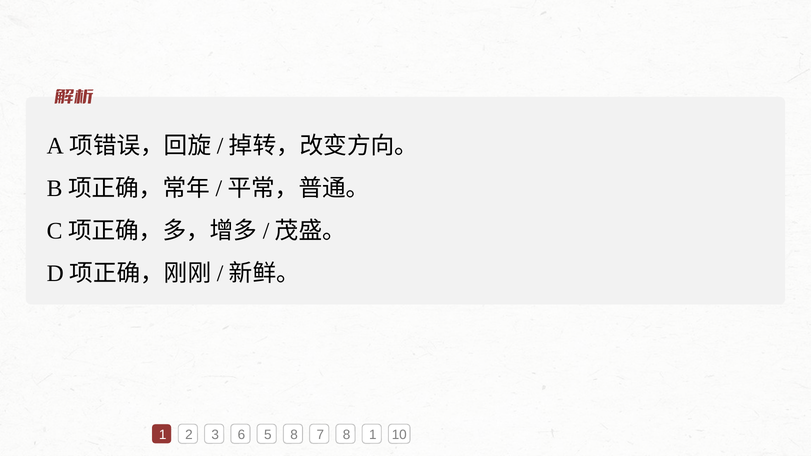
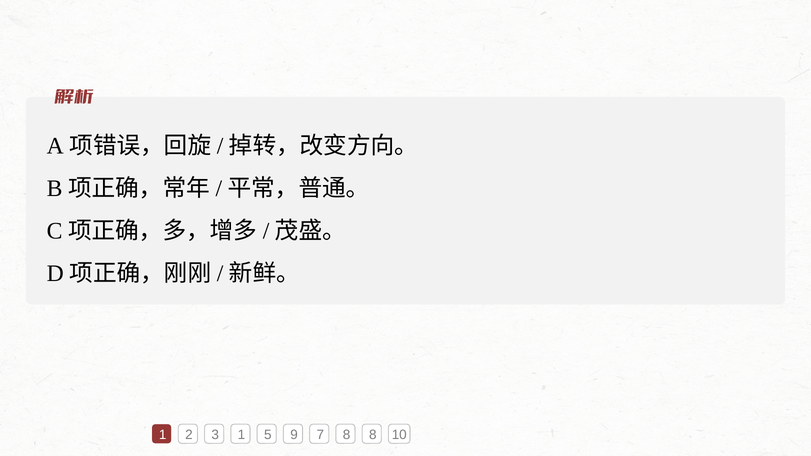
3 6: 6 -> 1
5 8: 8 -> 9
8 1: 1 -> 8
